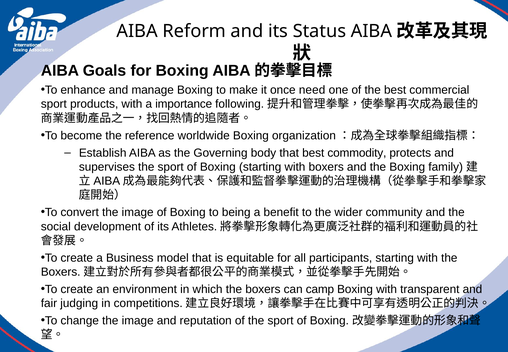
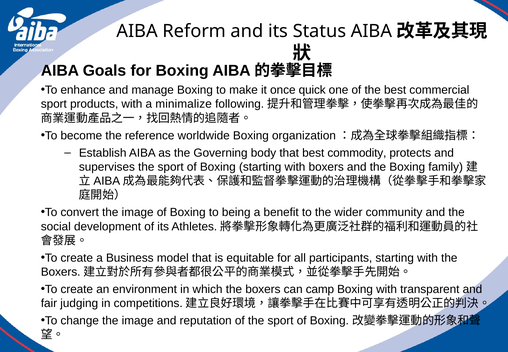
need: need -> quick
importance: importance -> minimalize
